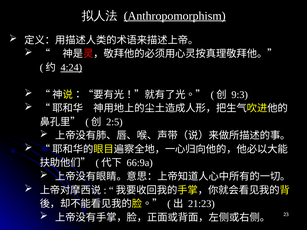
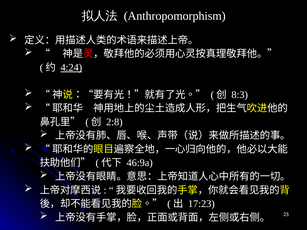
Anthropomorphism underline: present -> none
9:3: 9:3 -> 8:3
2:5: 2:5 -> 2:8
66:9a: 66:9a -> 46:9a
21:23: 21:23 -> 17:23
